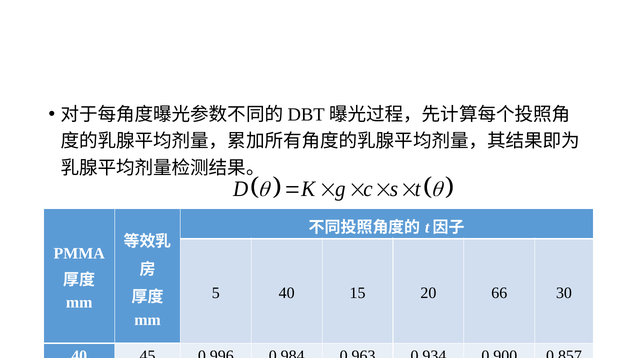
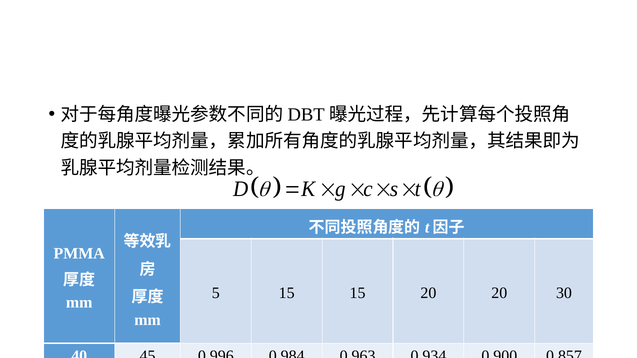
5 40: 40 -> 15
20 66: 66 -> 20
